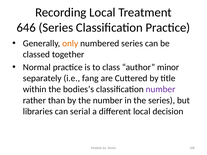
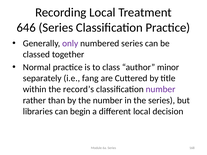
only colour: orange -> purple
bodies’s: bodies’s -> record’s
serial: serial -> begin
